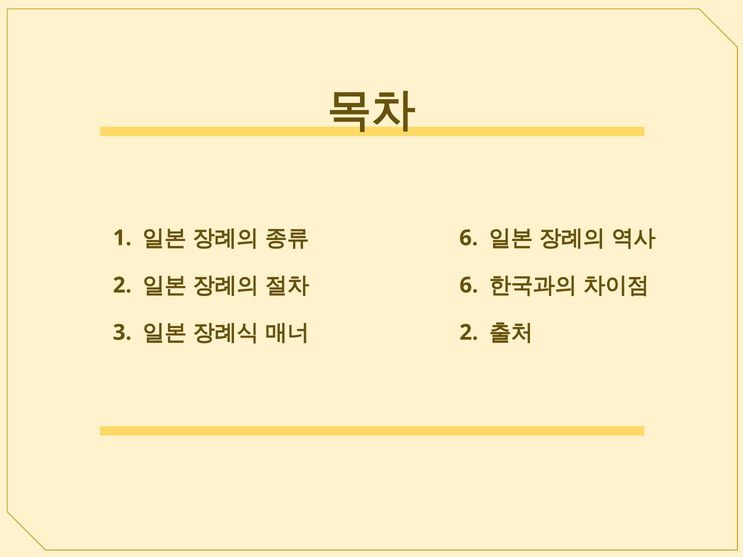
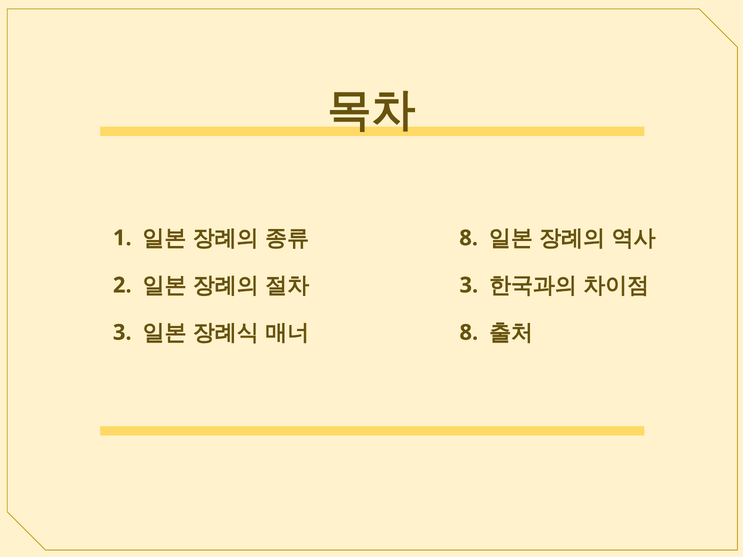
6 at (469, 238): 6 -> 8
6 at (469, 285): 6 -> 3
2 at (469, 333): 2 -> 8
